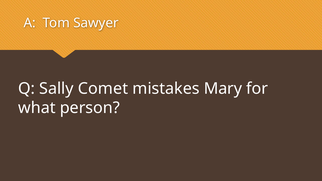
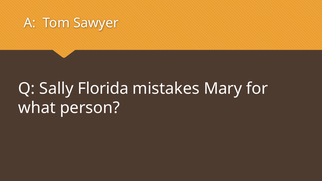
Comet: Comet -> Florida
